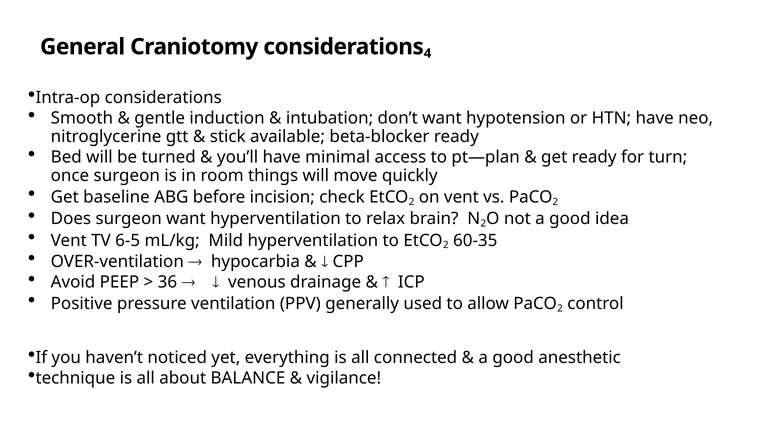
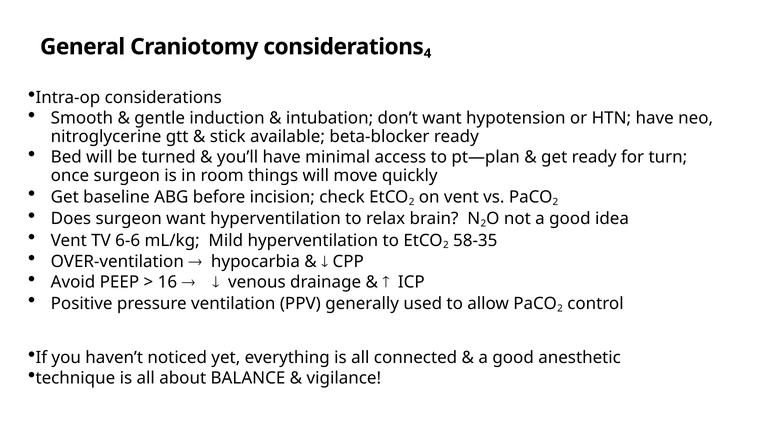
6-5: 6-5 -> 6-6
60-35: 60-35 -> 58-35
36: 36 -> 16
